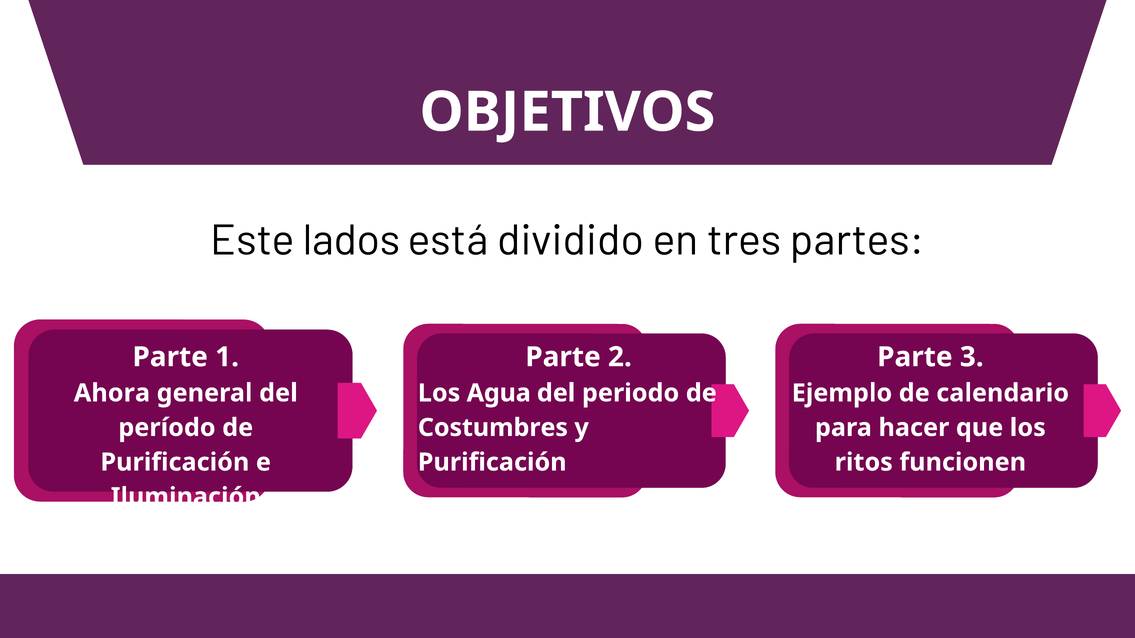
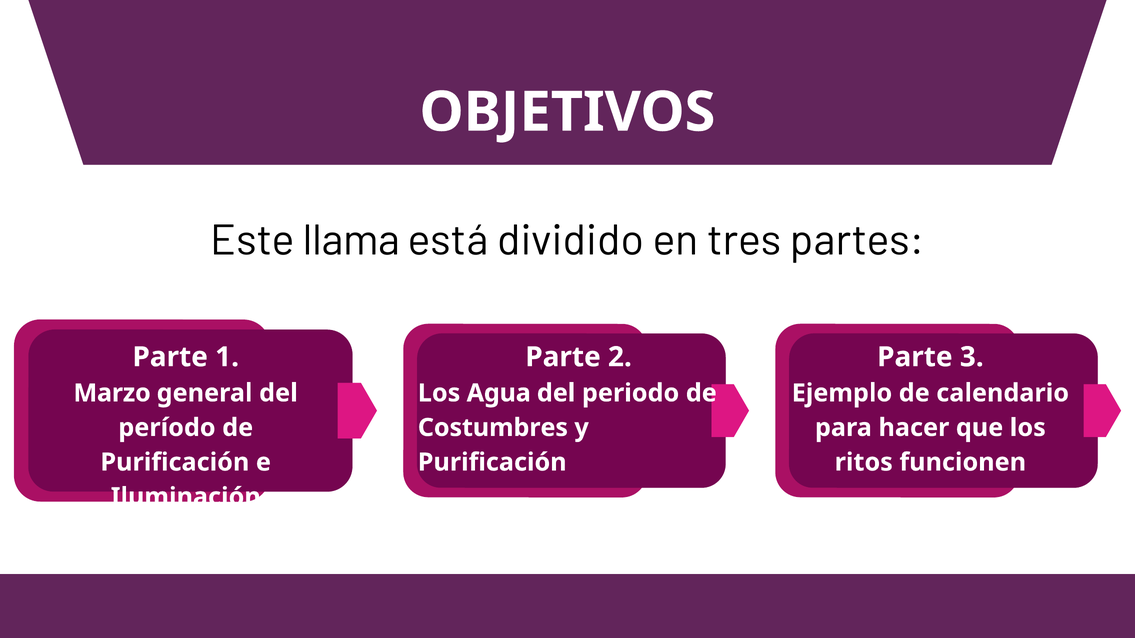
lados: lados -> llama
Ahora: Ahora -> Marzo
